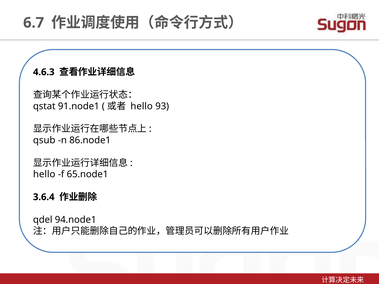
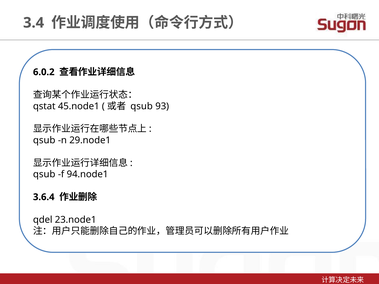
6.7: 6.7 -> 3.4
4.6.3: 4.6.3 -> 6.0.2
91.node1: 91.node1 -> 45.node1
hello at (142, 106): hello -> qsub
86.node1: 86.node1 -> 29.node1
hello at (44, 174): hello -> qsub
65.node1: 65.node1 -> 94.node1
94.node1: 94.node1 -> 23.node1
